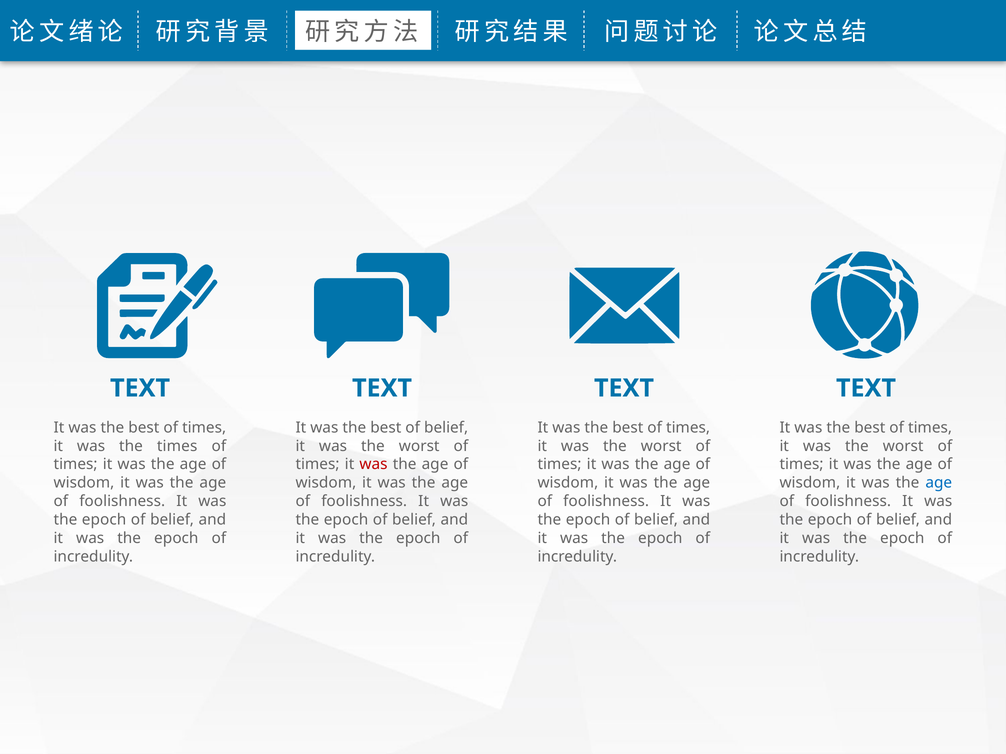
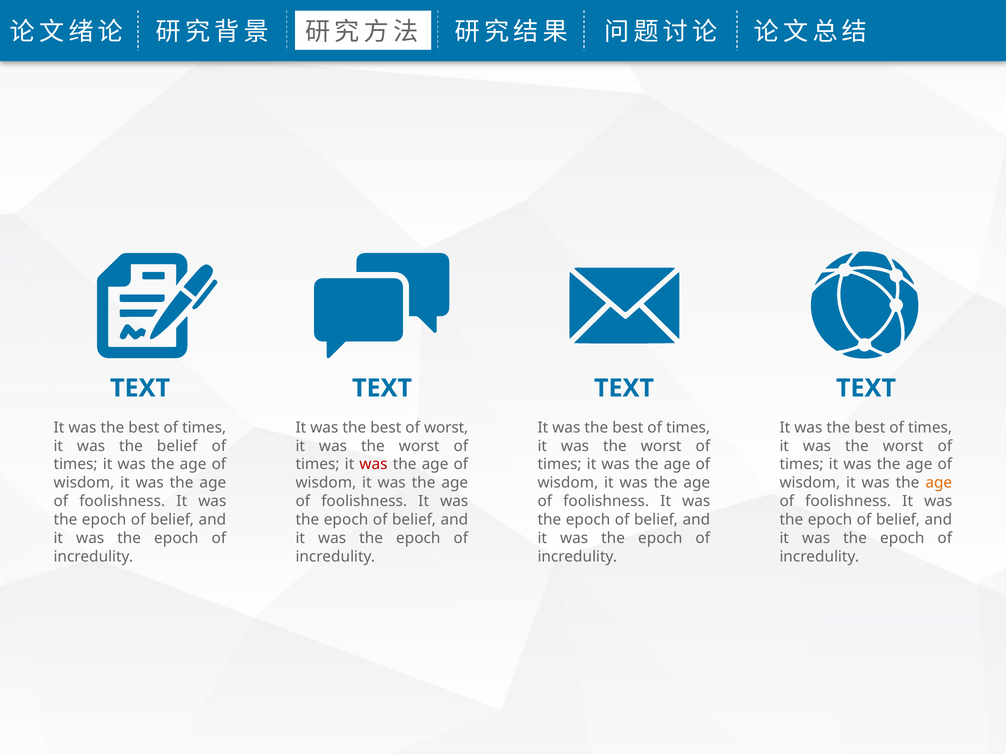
best of belief: belief -> worst
the times: times -> belief
age at (939, 483) colour: blue -> orange
